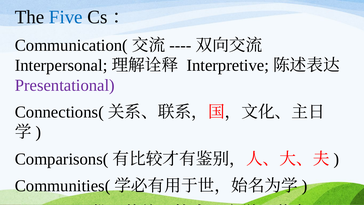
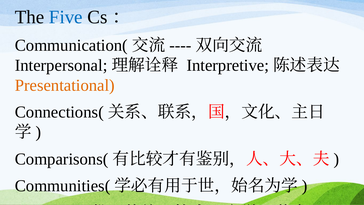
Presentational colour: purple -> orange
